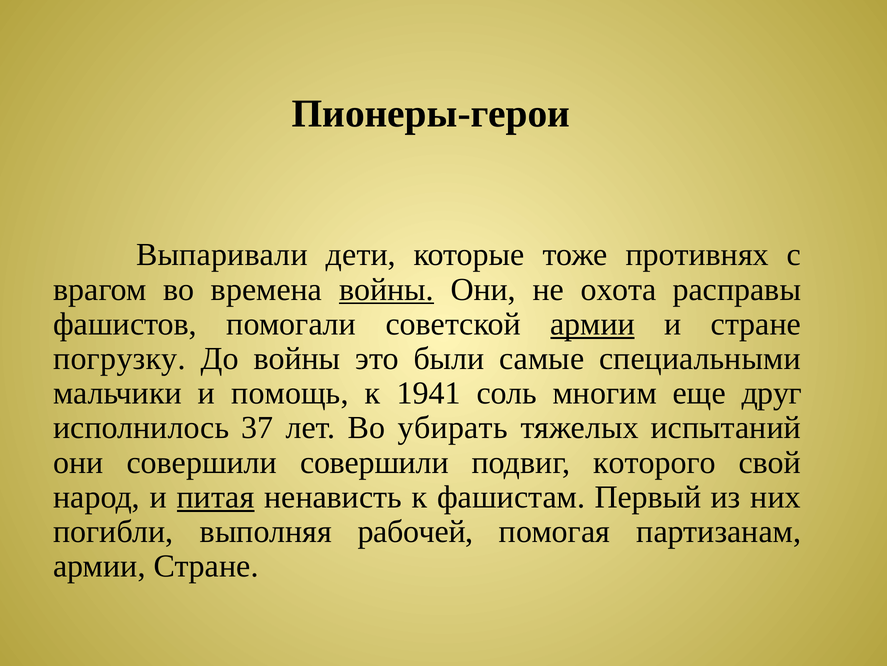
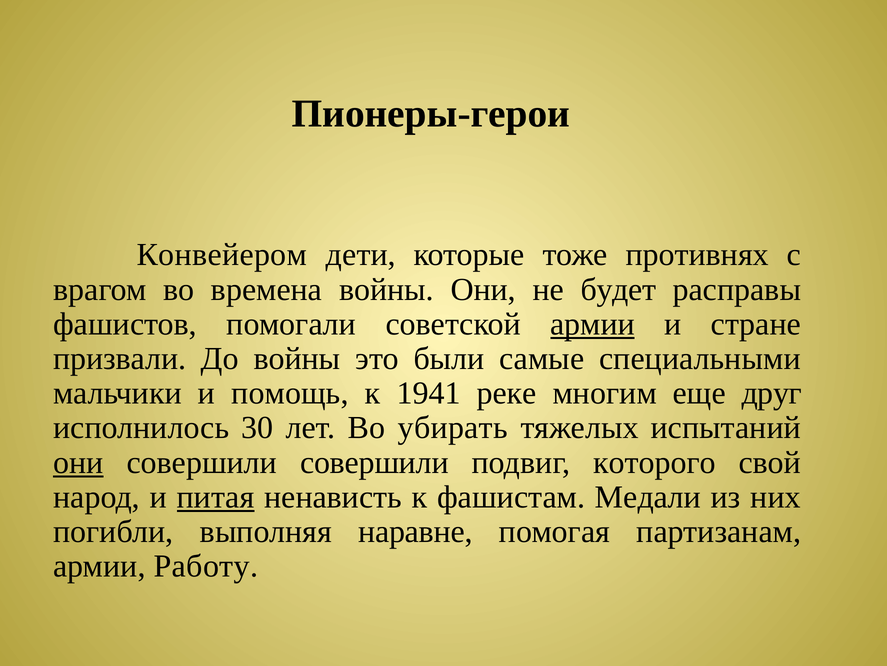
Выпаривали: Выпаривали -> Конвейером
войны at (386, 289) underline: present -> none
охота: охота -> будет
погрузку: погрузку -> призвали
соль: соль -> реке
37: 37 -> 30
они at (78, 462) underline: none -> present
Первый: Первый -> Медали
рабочей: рабочей -> наравне
армии Стране: Стране -> Работу
